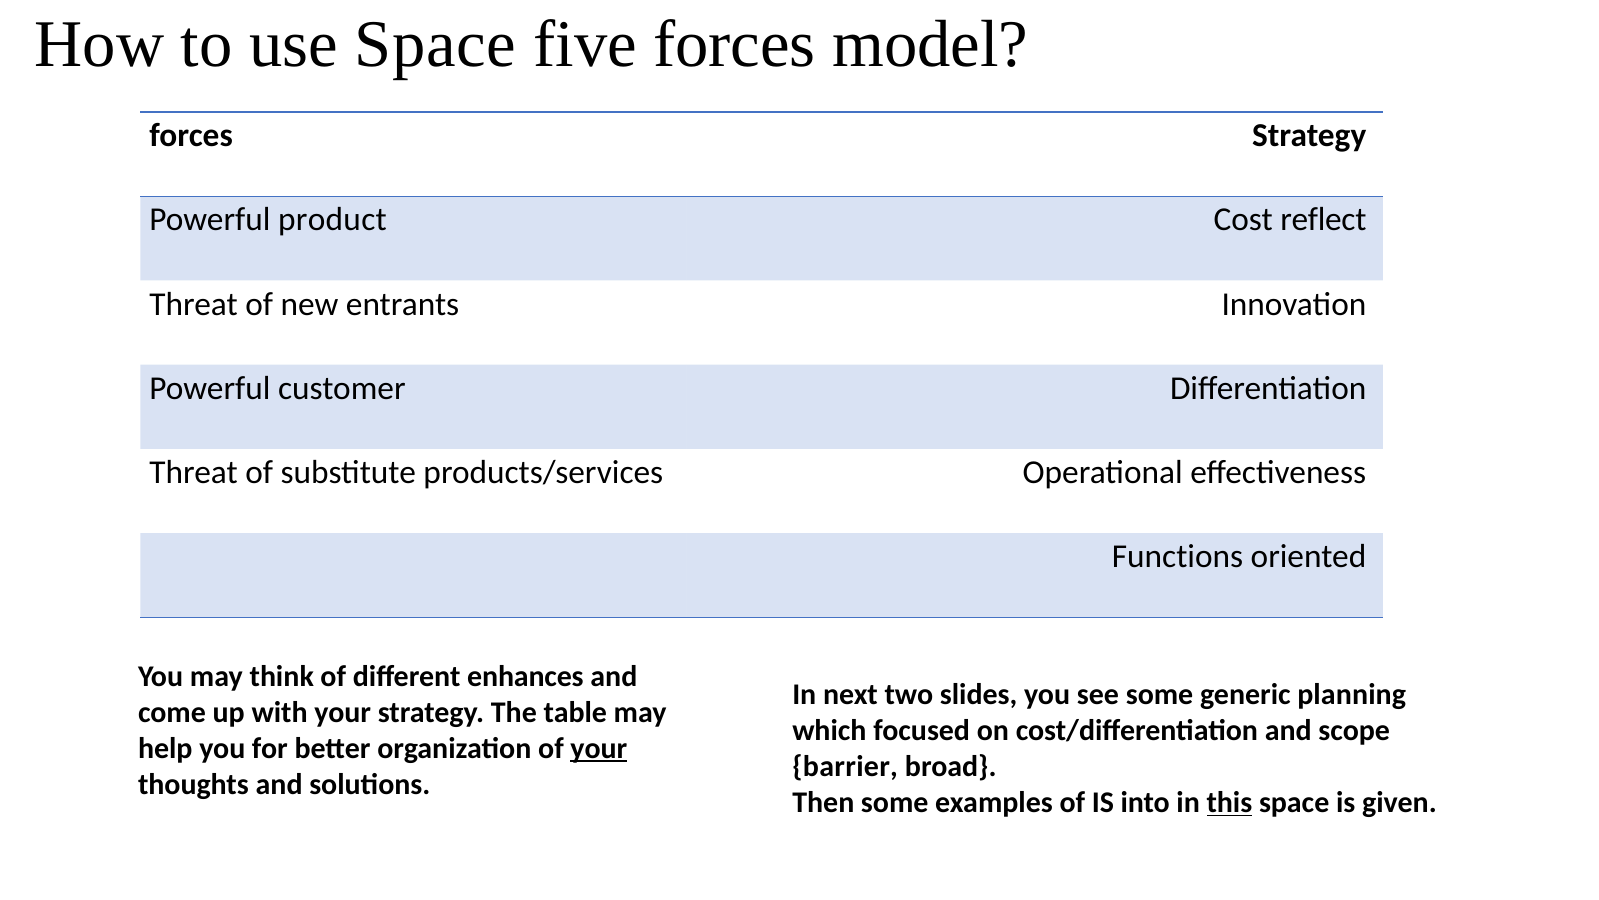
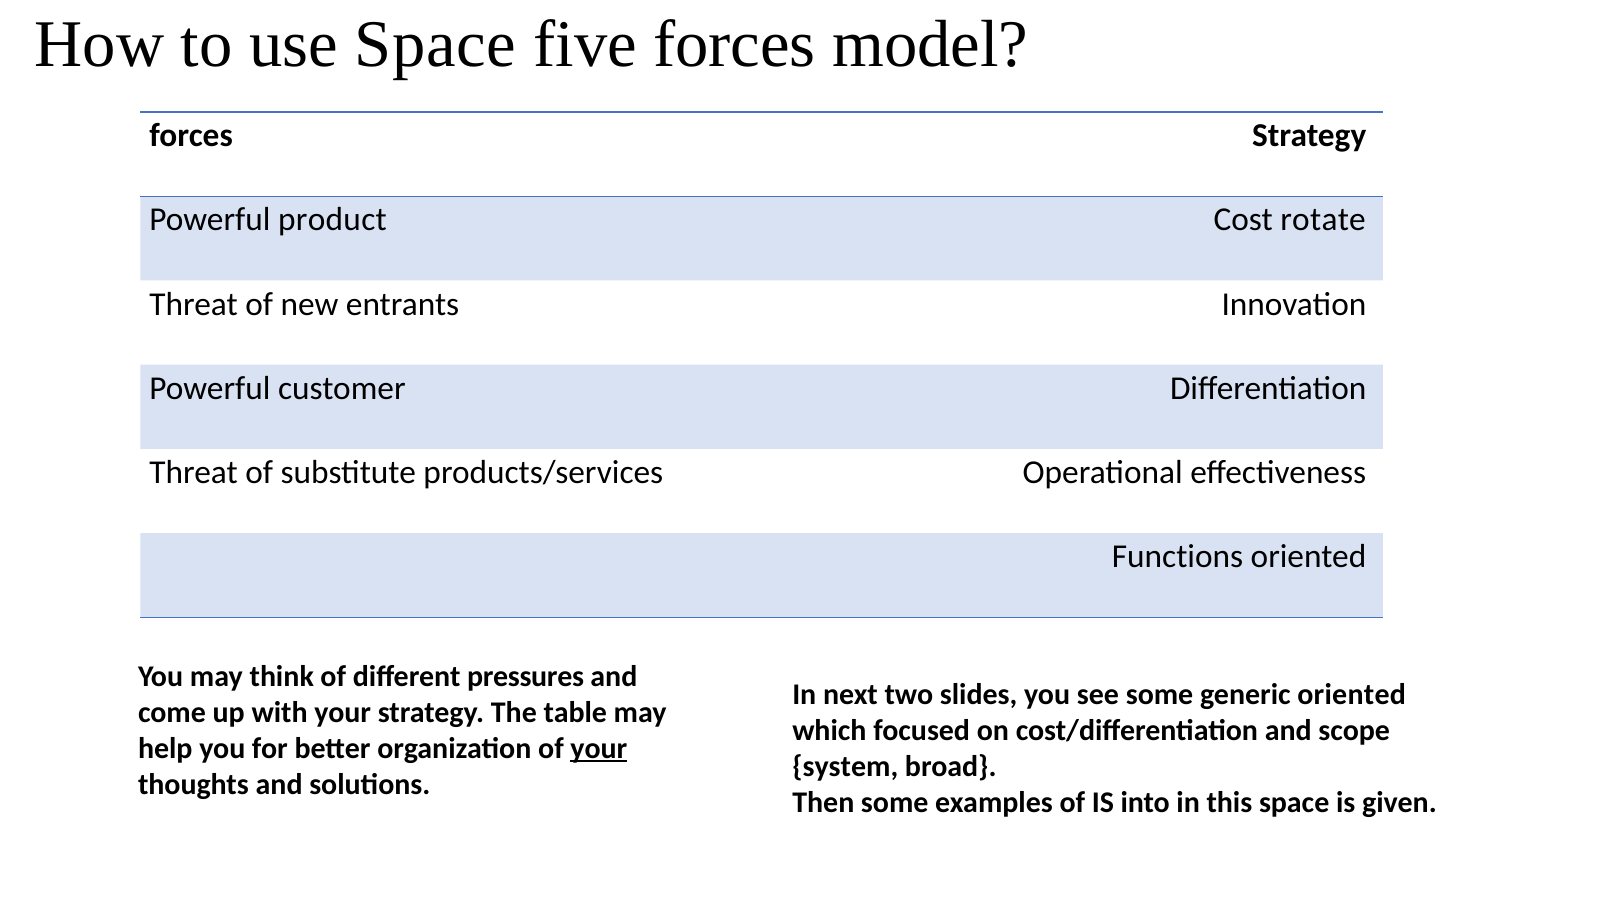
reflect: reflect -> rotate
enhances: enhances -> pressures
generic planning: planning -> oriented
barrier: barrier -> system
this underline: present -> none
